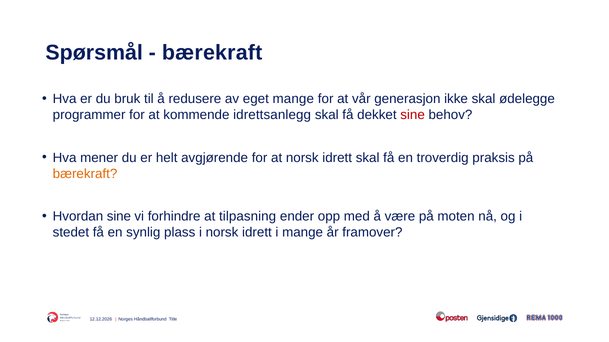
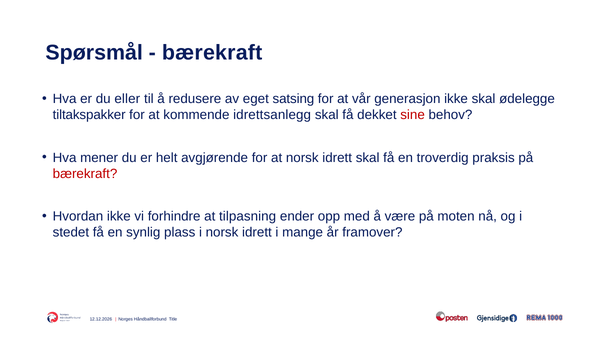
bruk: bruk -> eller
eget mange: mange -> satsing
programmer: programmer -> tiltakspakker
bærekraft at (85, 174) colour: orange -> red
Hvordan sine: sine -> ikke
